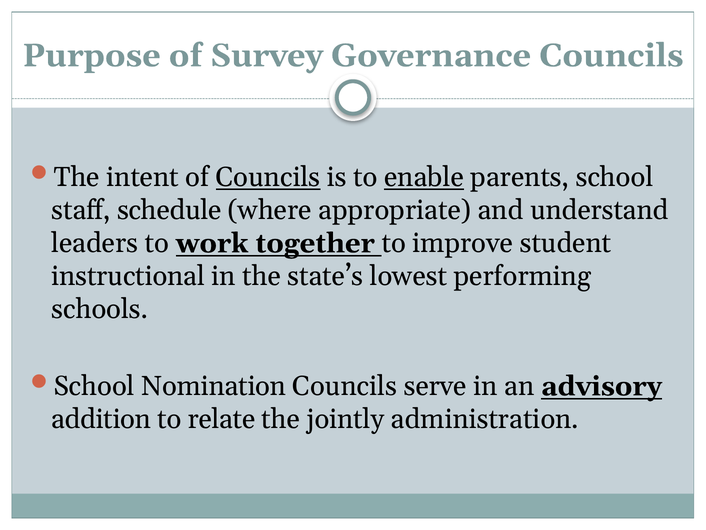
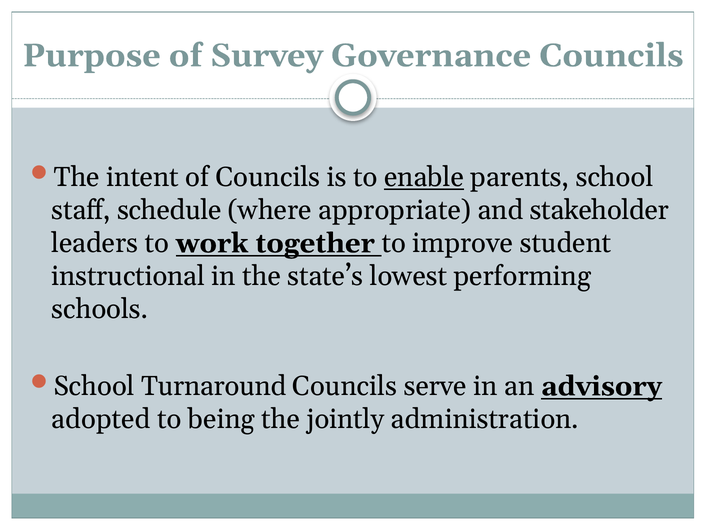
Councils at (268, 177) underline: present -> none
understand: understand -> stakeholder
Nomination: Nomination -> Turnaround
addition: addition -> adopted
relate: relate -> being
